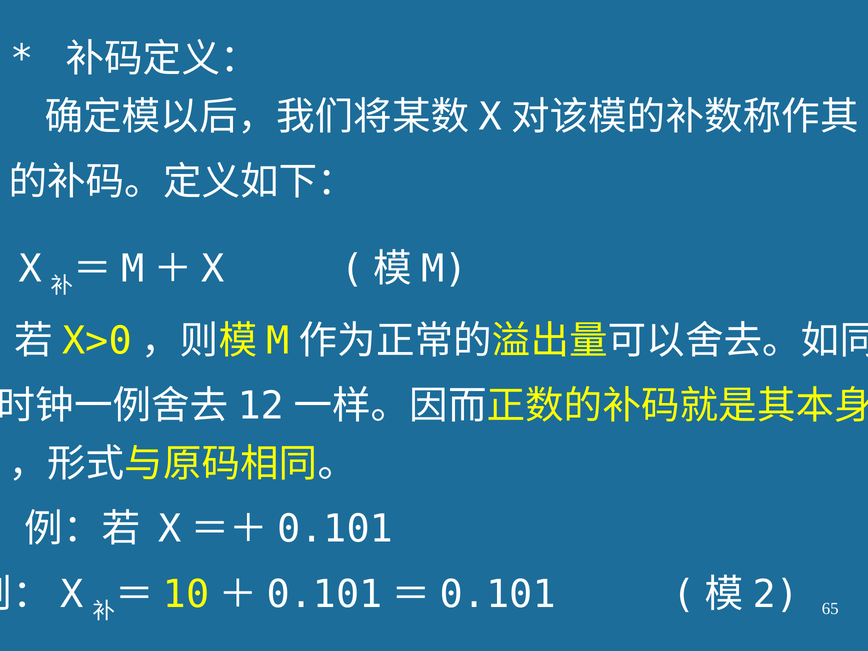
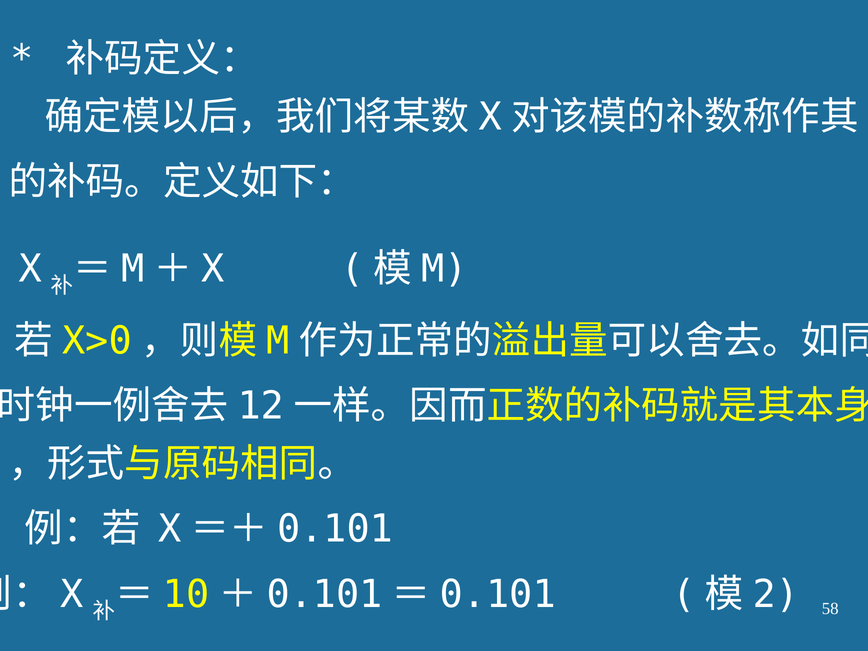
65: 65 -> 58
